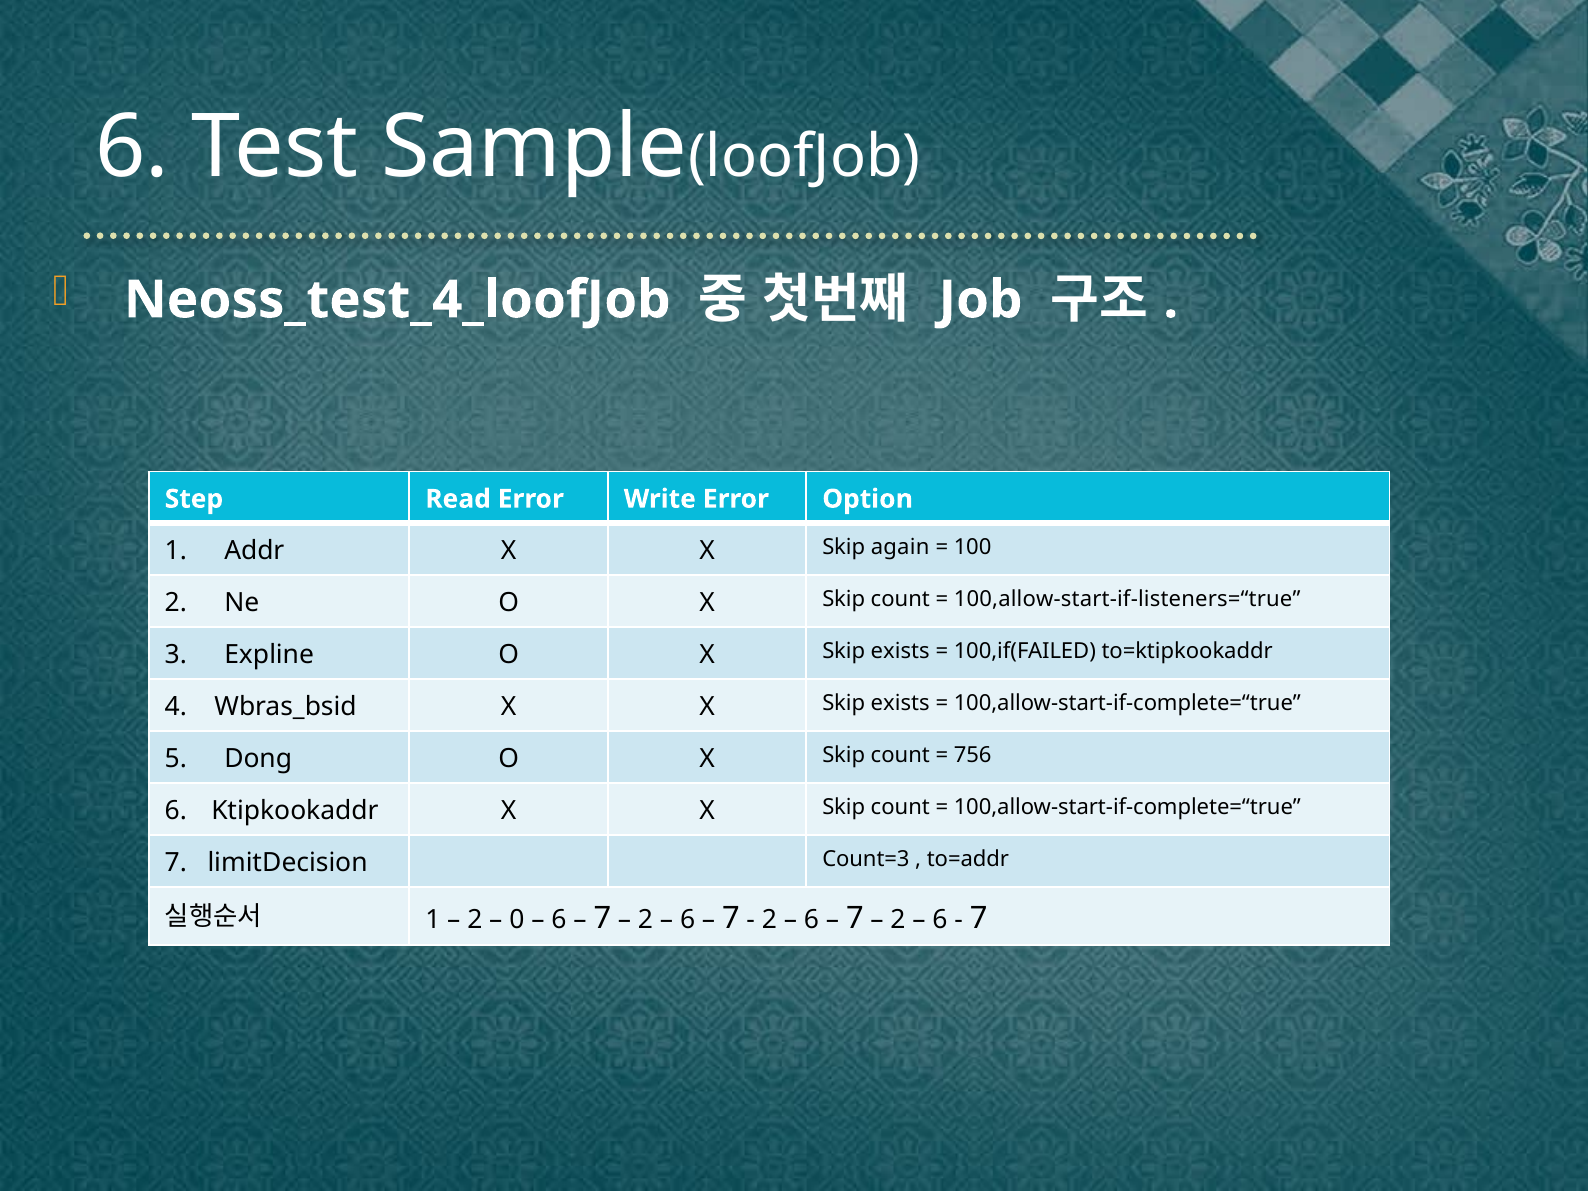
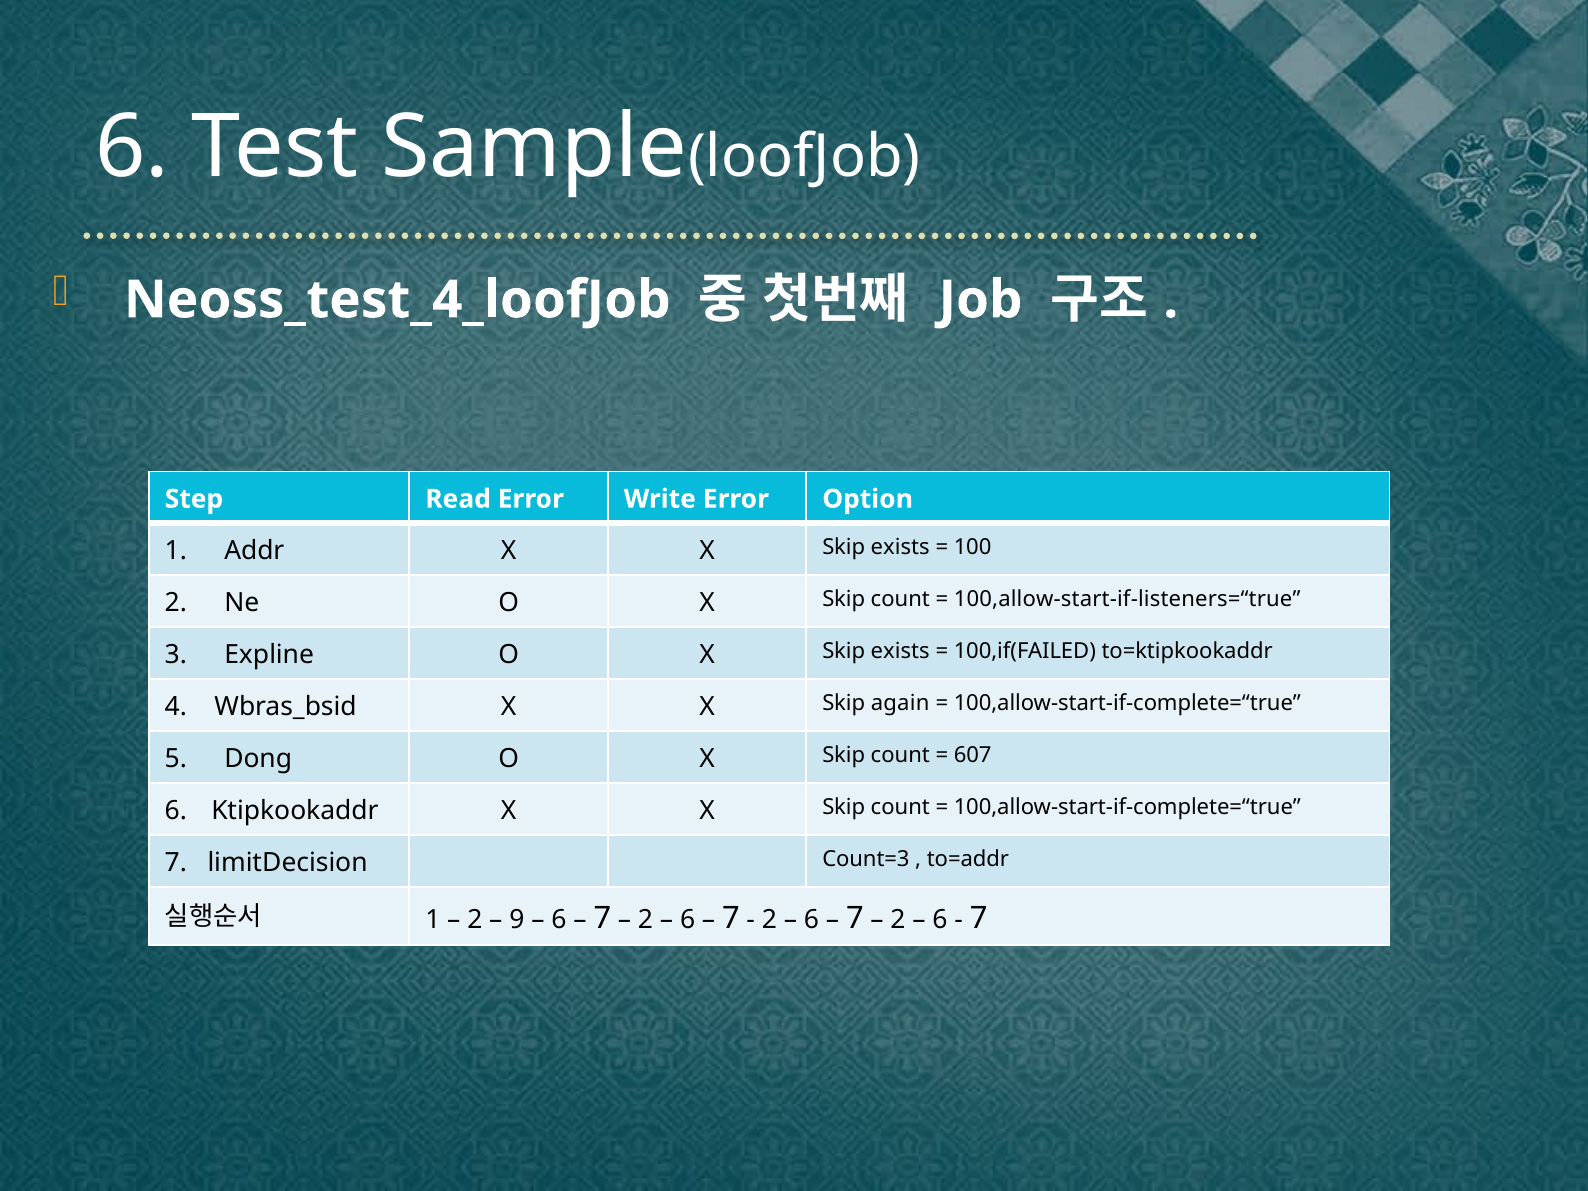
X X Skip again: again -> exists
X X Skip exists: exists -> again
756: 756 -> 607
0: 0 -> 9
